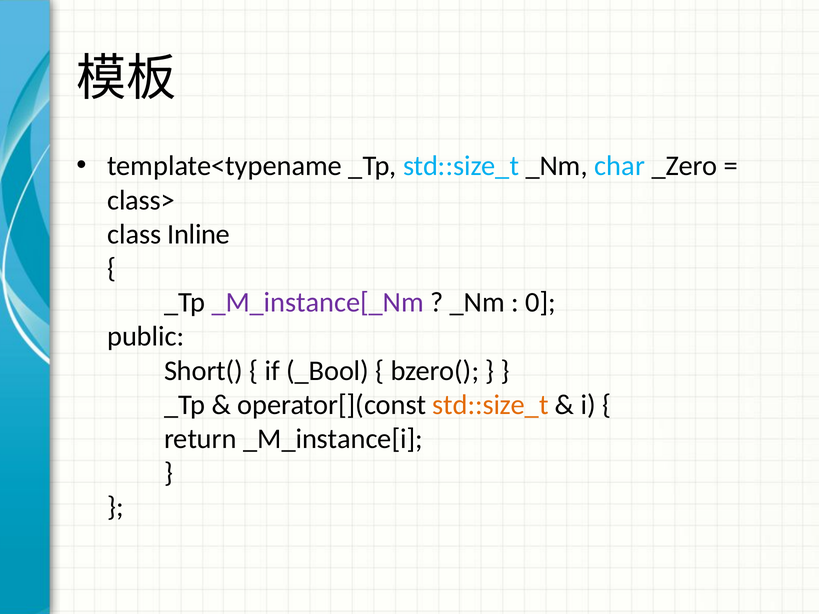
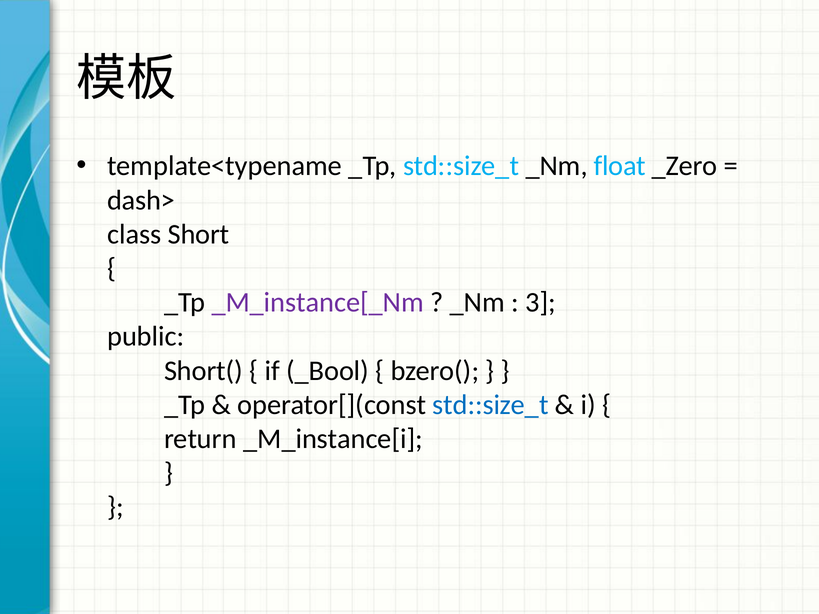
char: char -> float
class>: class> -> dash>
Inline: Inline -> Short
0: 0 -> 3
std::size_t at (490, 405) colour: orange -> blue
